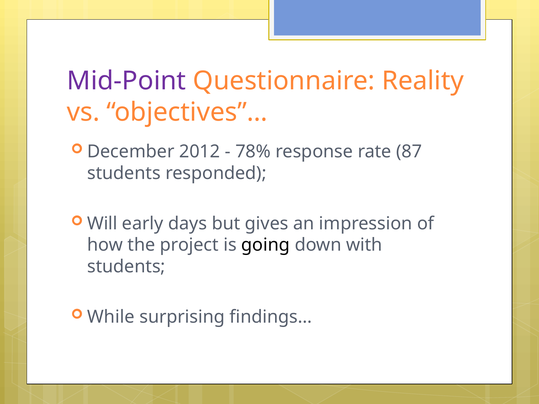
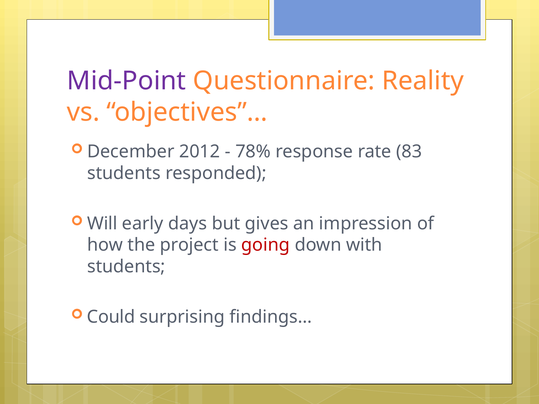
87: 87 -> 83
going colour: black -> red
While: While -> Could
